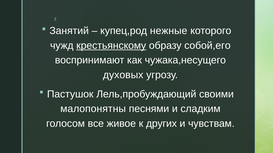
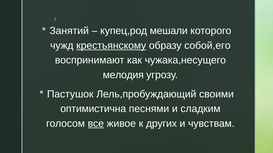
нежные: нежные -> мешали
духовых: духовых -> мелодия
малопонятны: малопонятны -> оптимистична
все underline: none -> present
